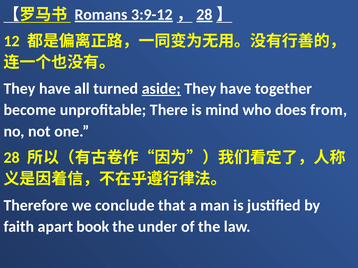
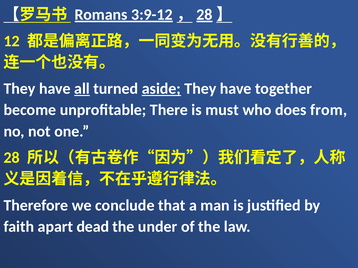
all underline: none -> present
mind: mind -> must
book: book -> dead
